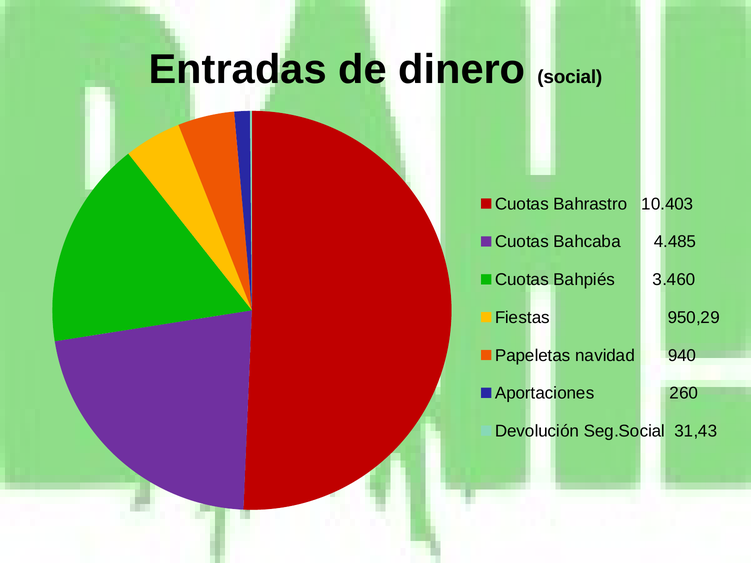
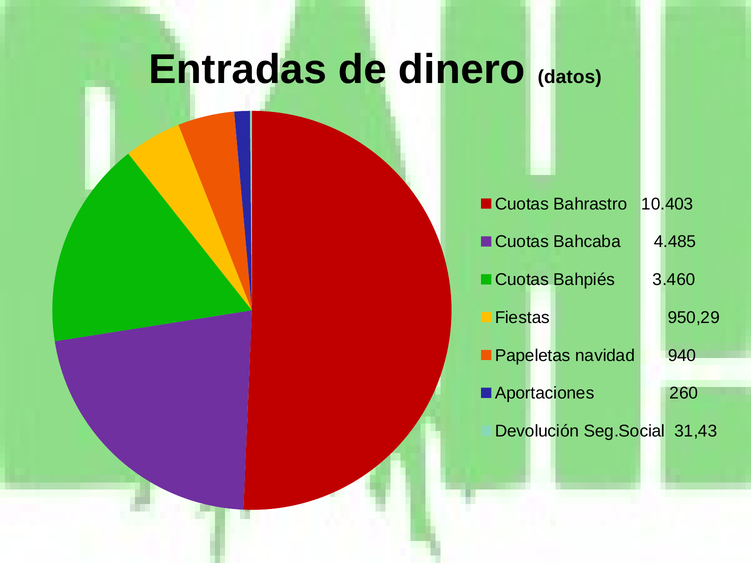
social: social -> datos
